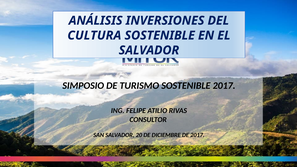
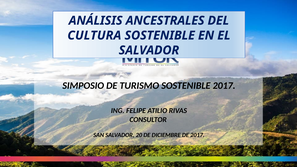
INVERSIONES: INVERSIONES -> ANCESTRALES
